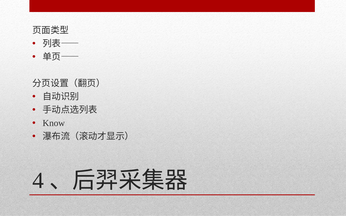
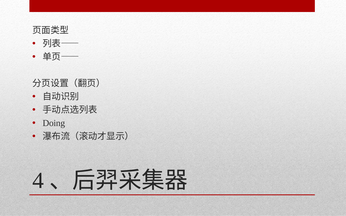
Know: Know -> Doing
